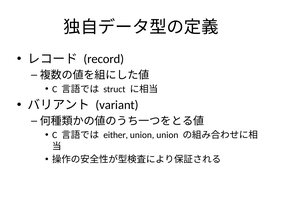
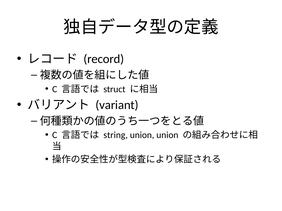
either: either -> string
